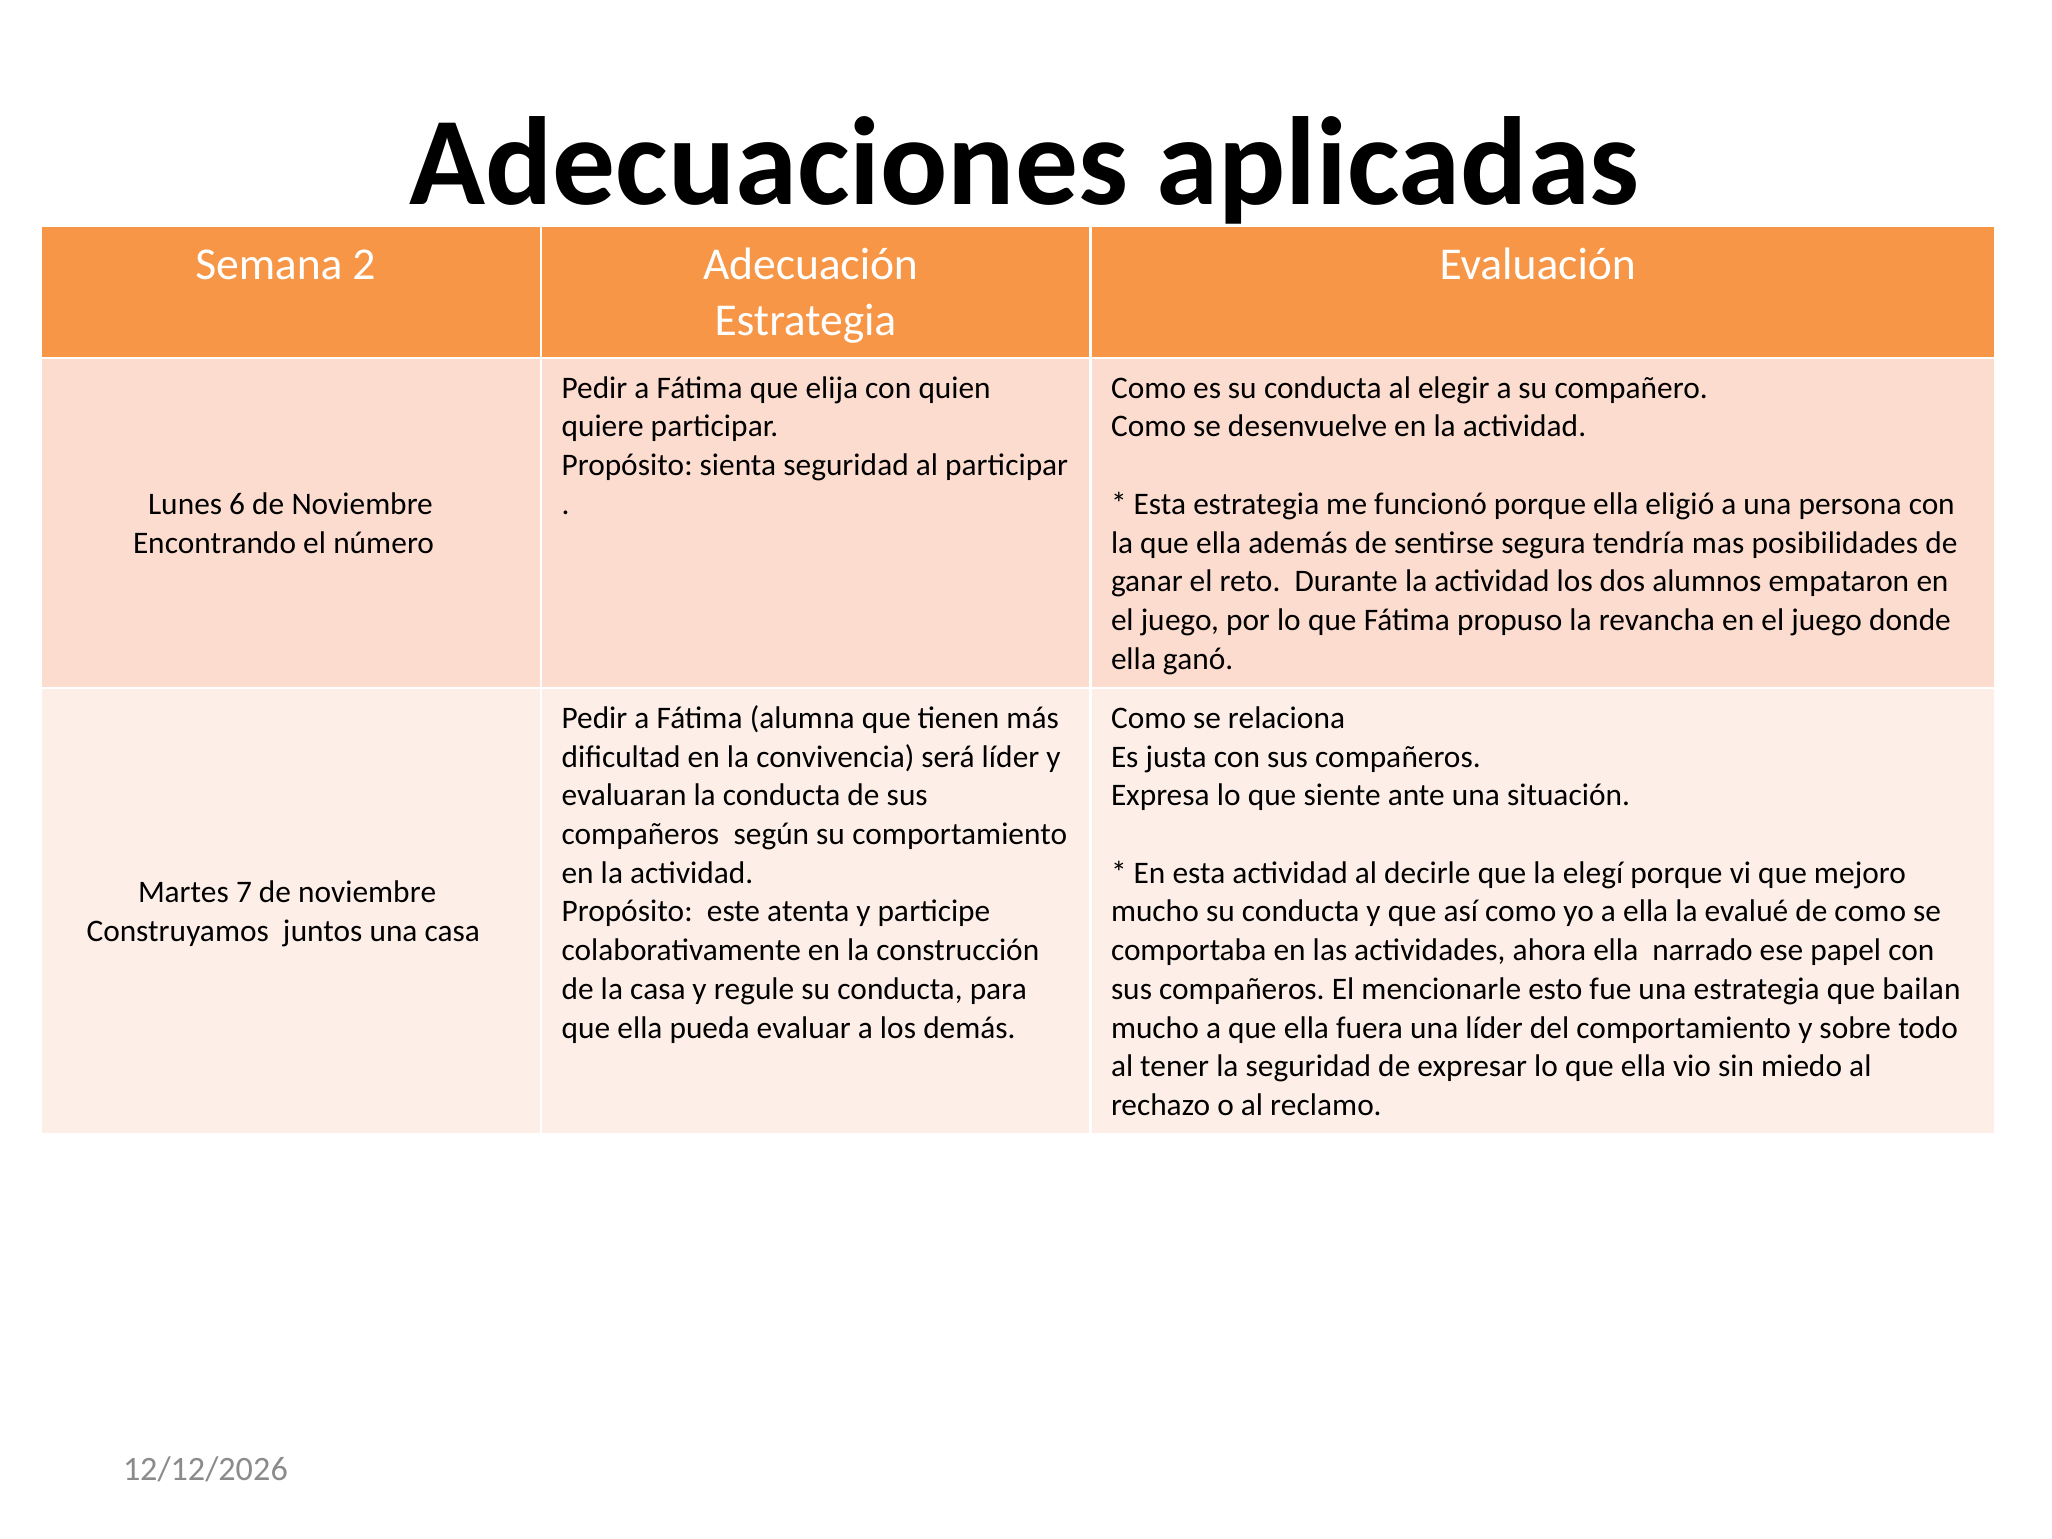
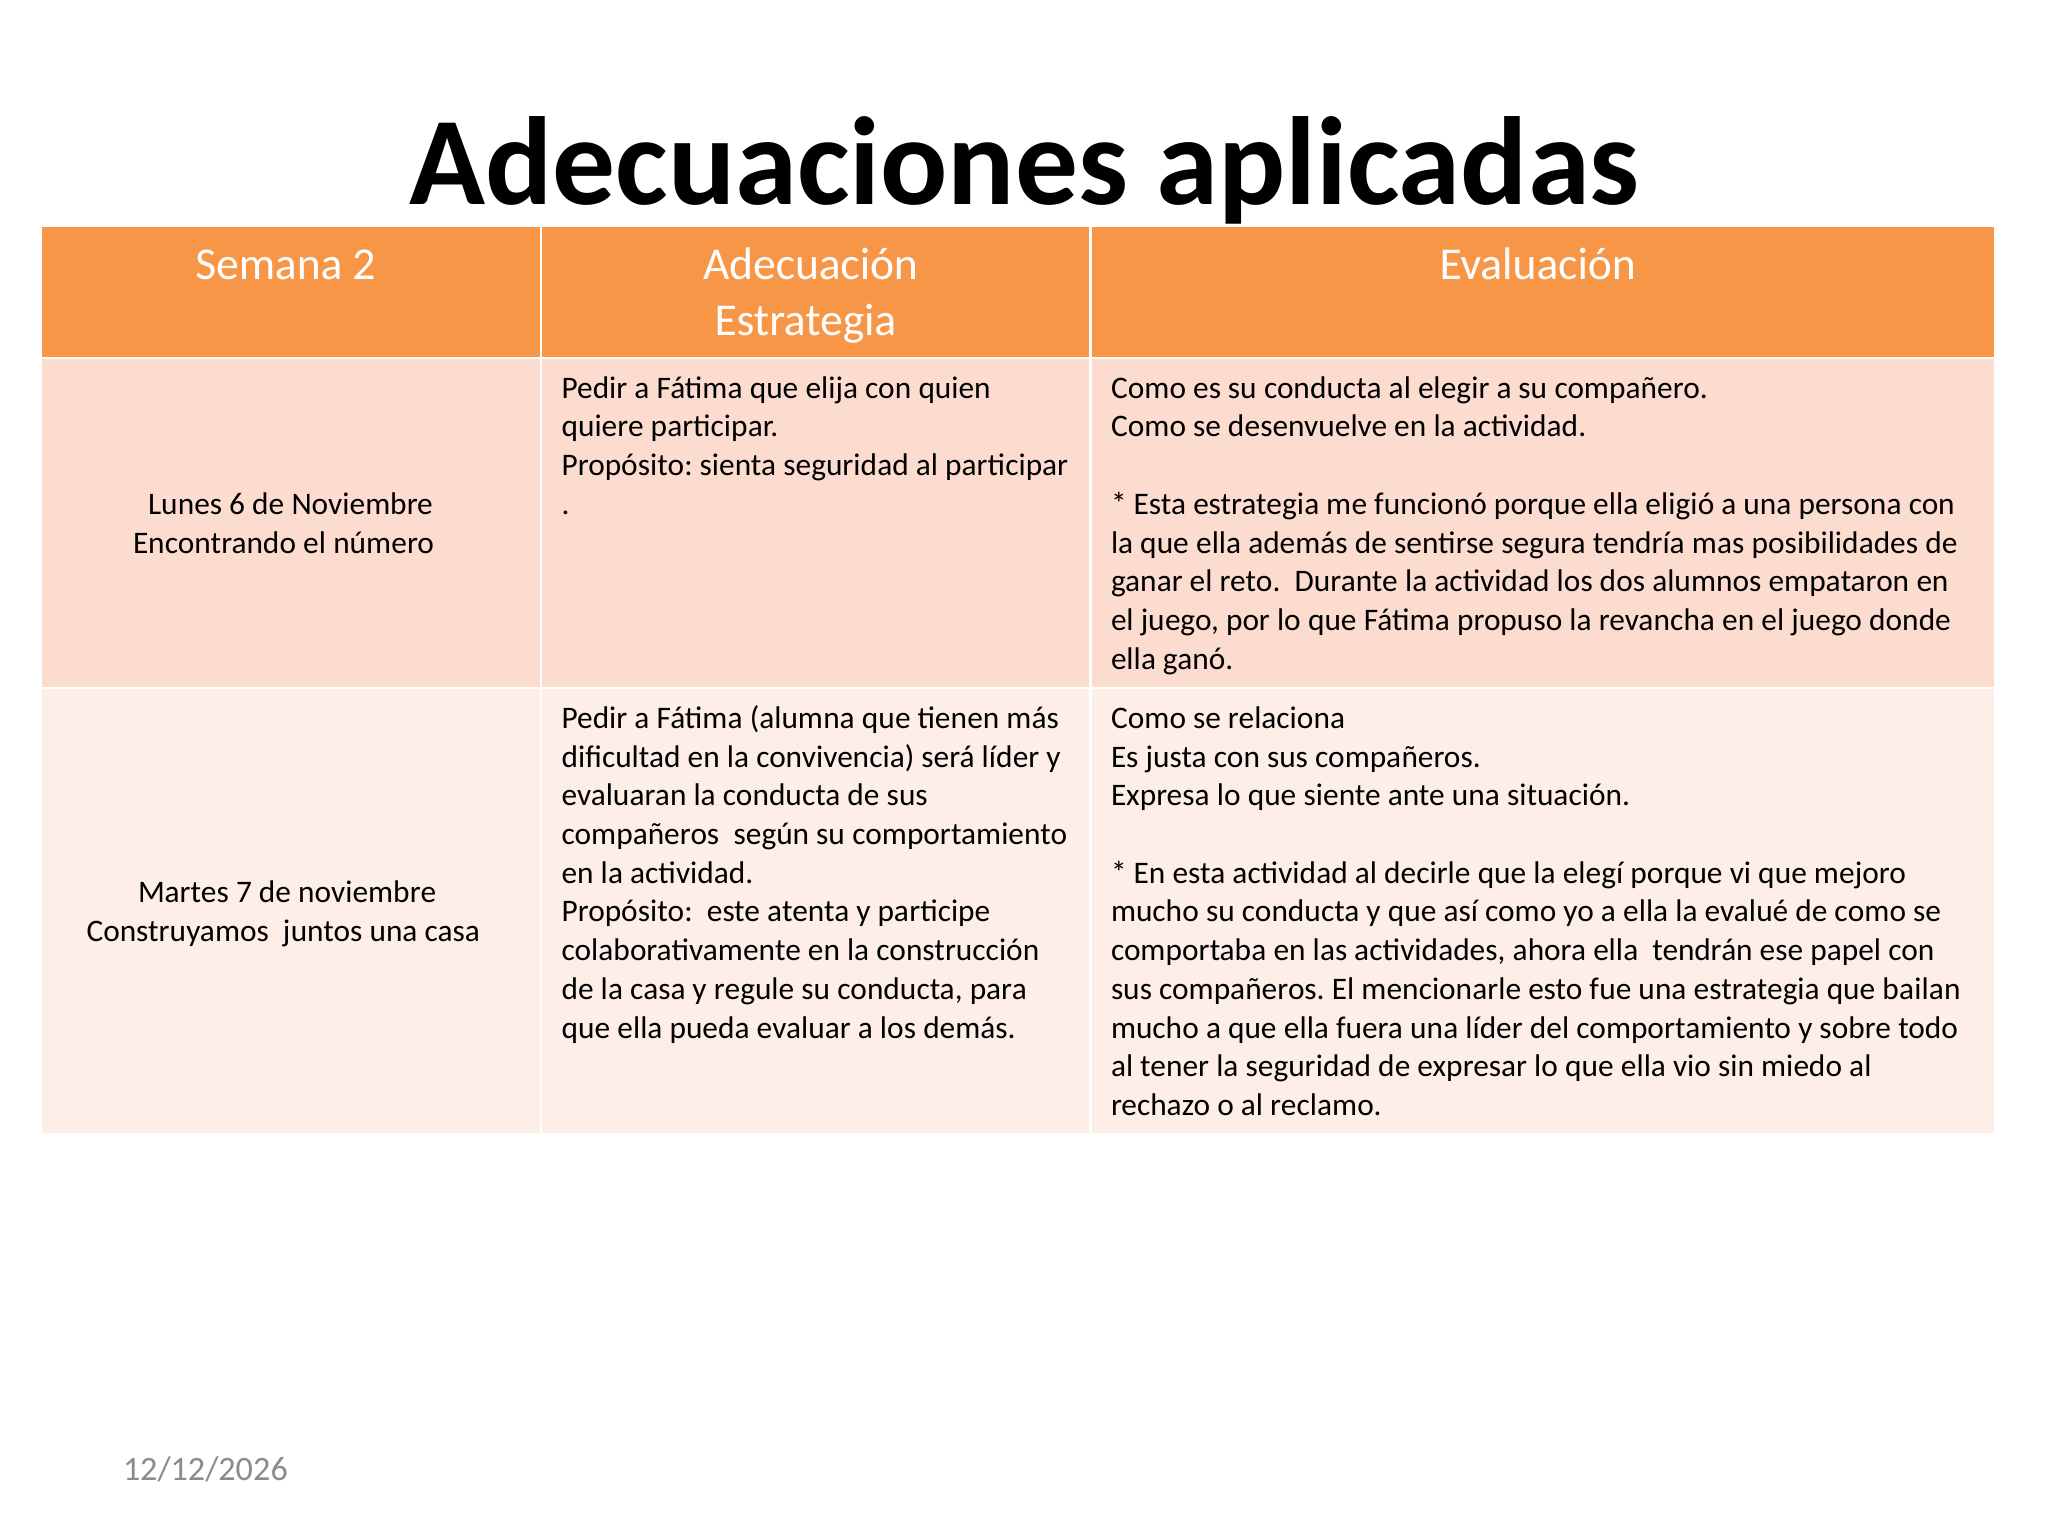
narrado: narrado -> tendrán
